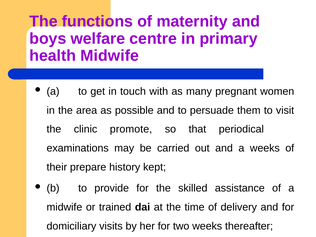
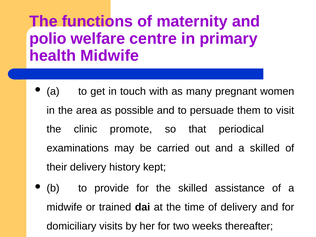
boys: boys -> polio
a weeks: weeks -> skilled
their prepare: prepare -> delivery
